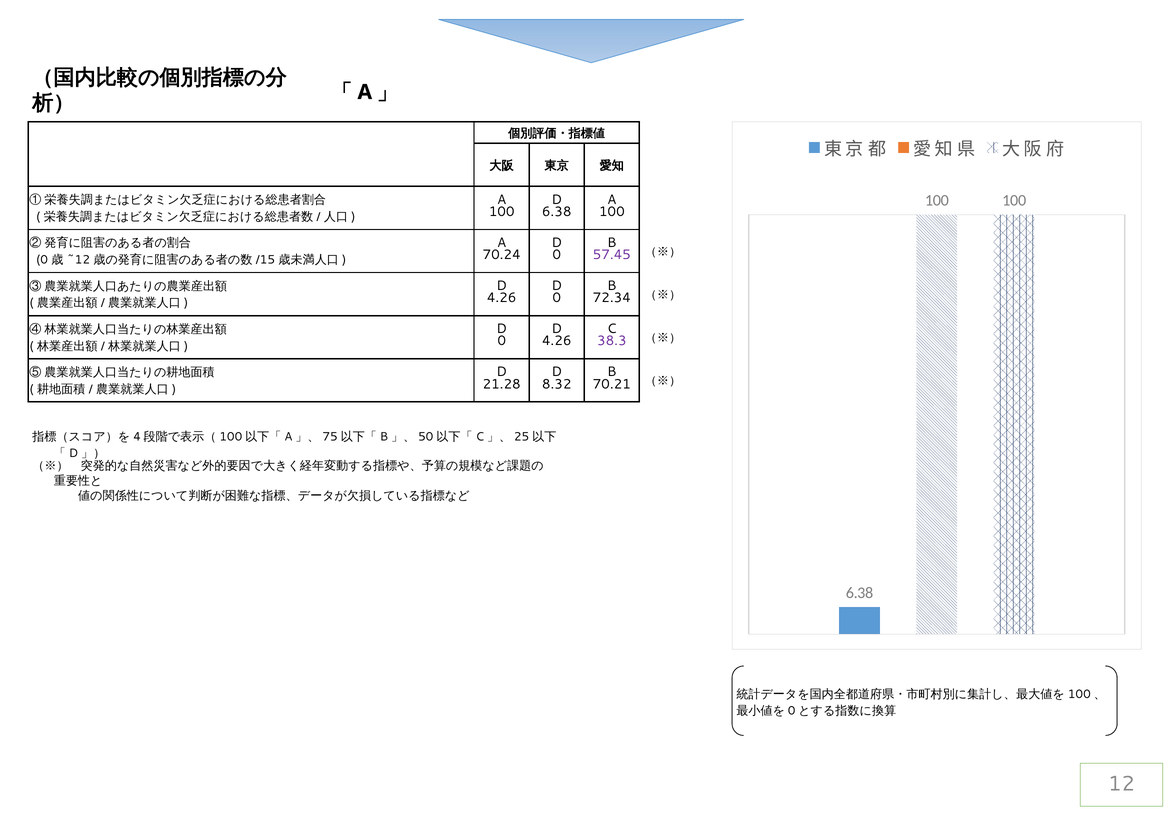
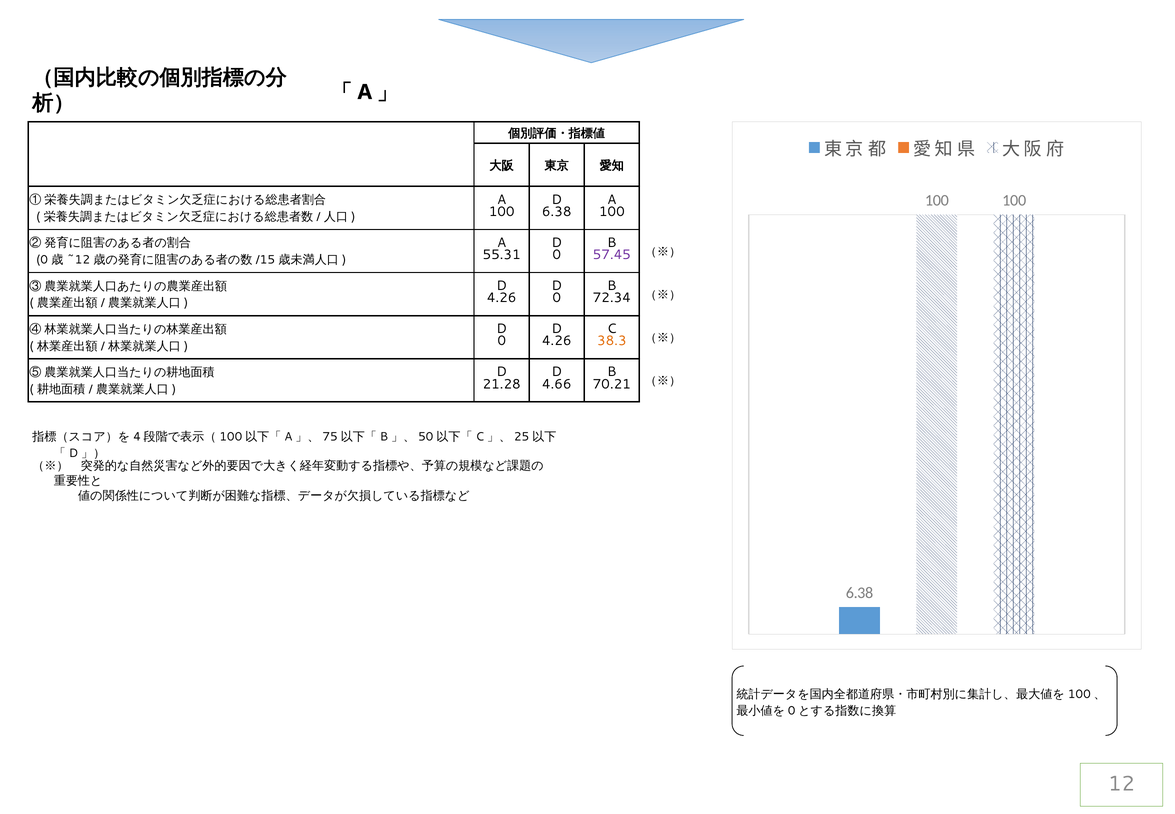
70.24: 70.24 -> 55.31
38.3 colour: purple -> orange
8.32: 8.32 -> 4.66
